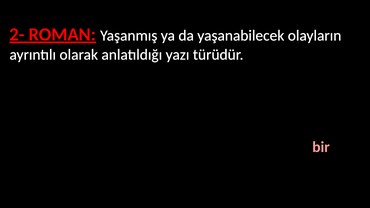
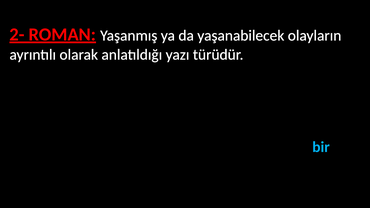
bir at (321, 147) colour: pink -> light blue
